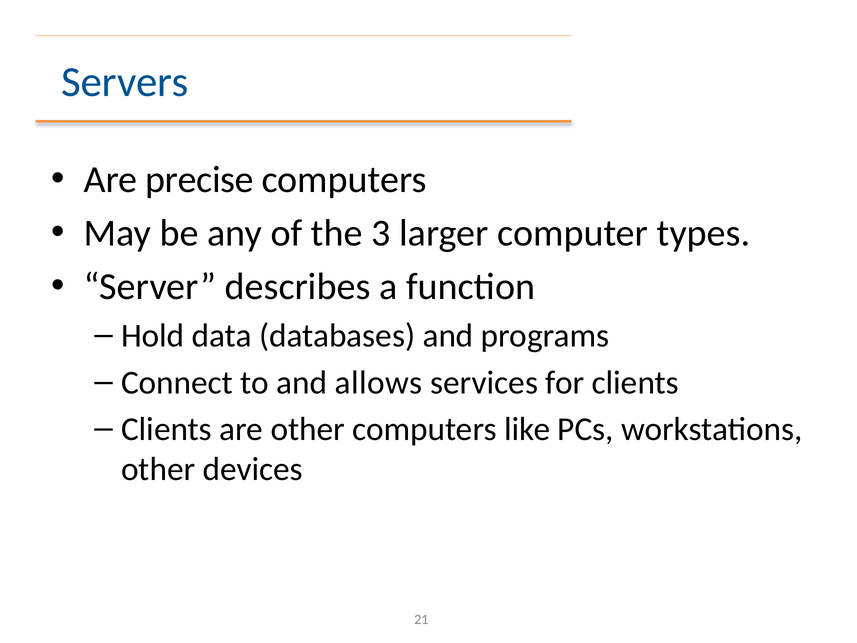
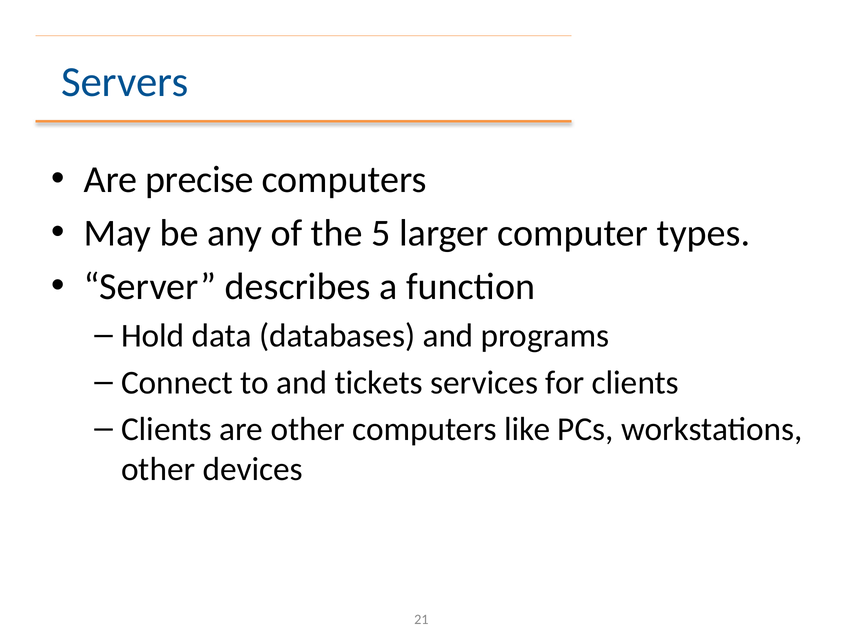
3: 3 -> 5
allows: allows -> tickets
